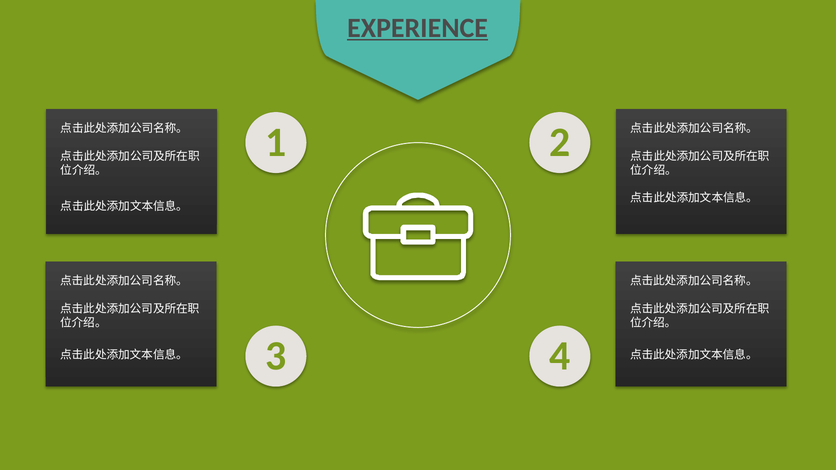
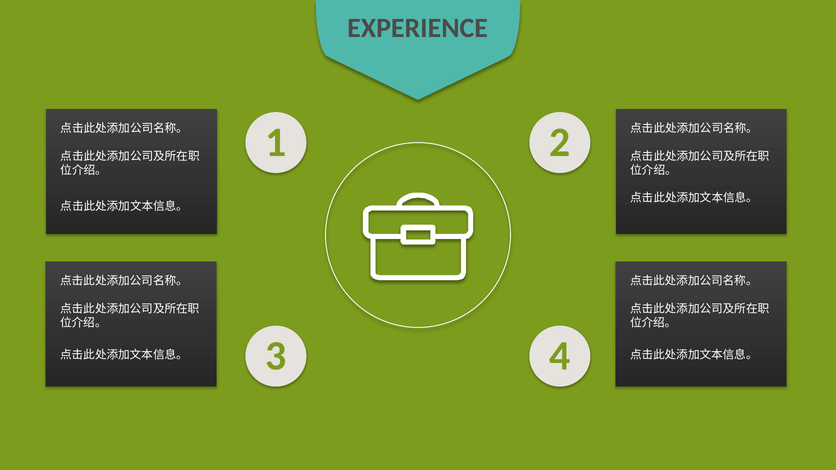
EXPERIENCE underline: present -> none
